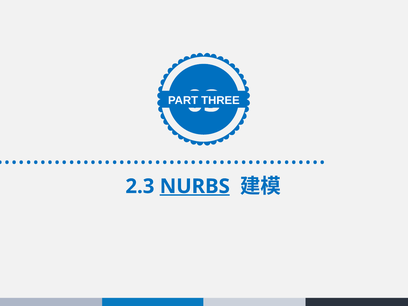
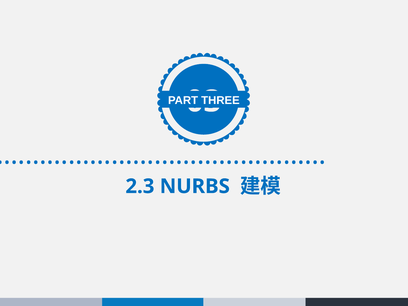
NURBS underline: present -> none
